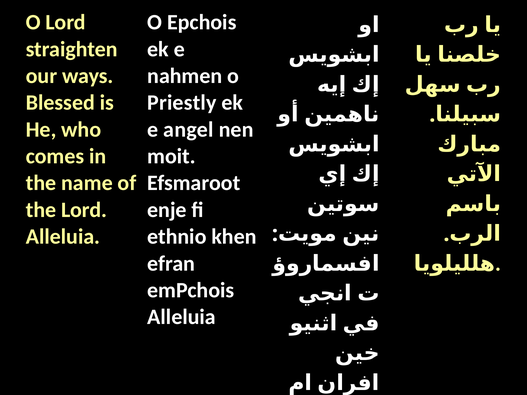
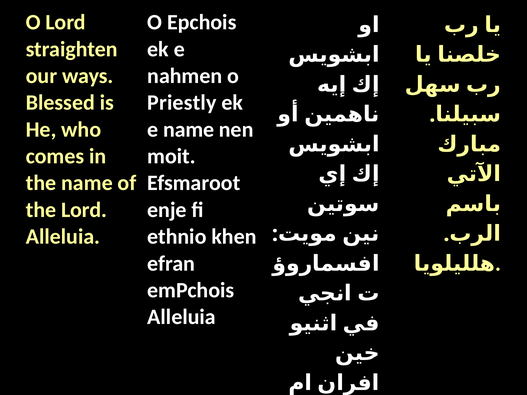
e angel: angel -> name
